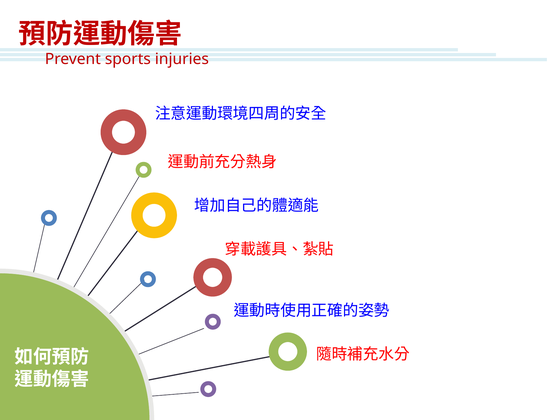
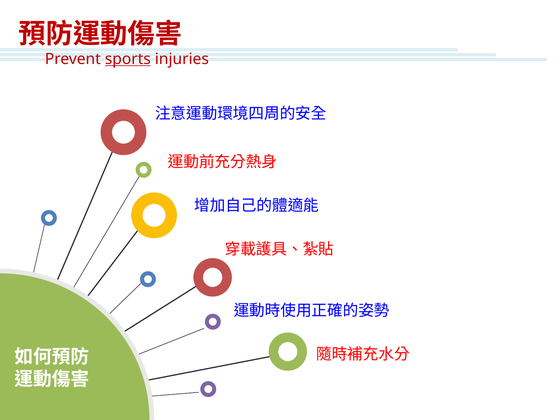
sports underline: none -> present
